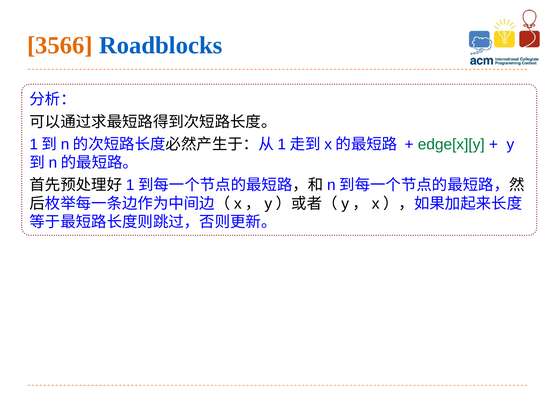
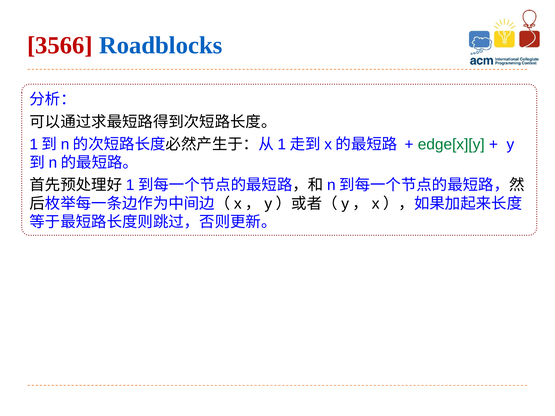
3566 colour: orange -> red
